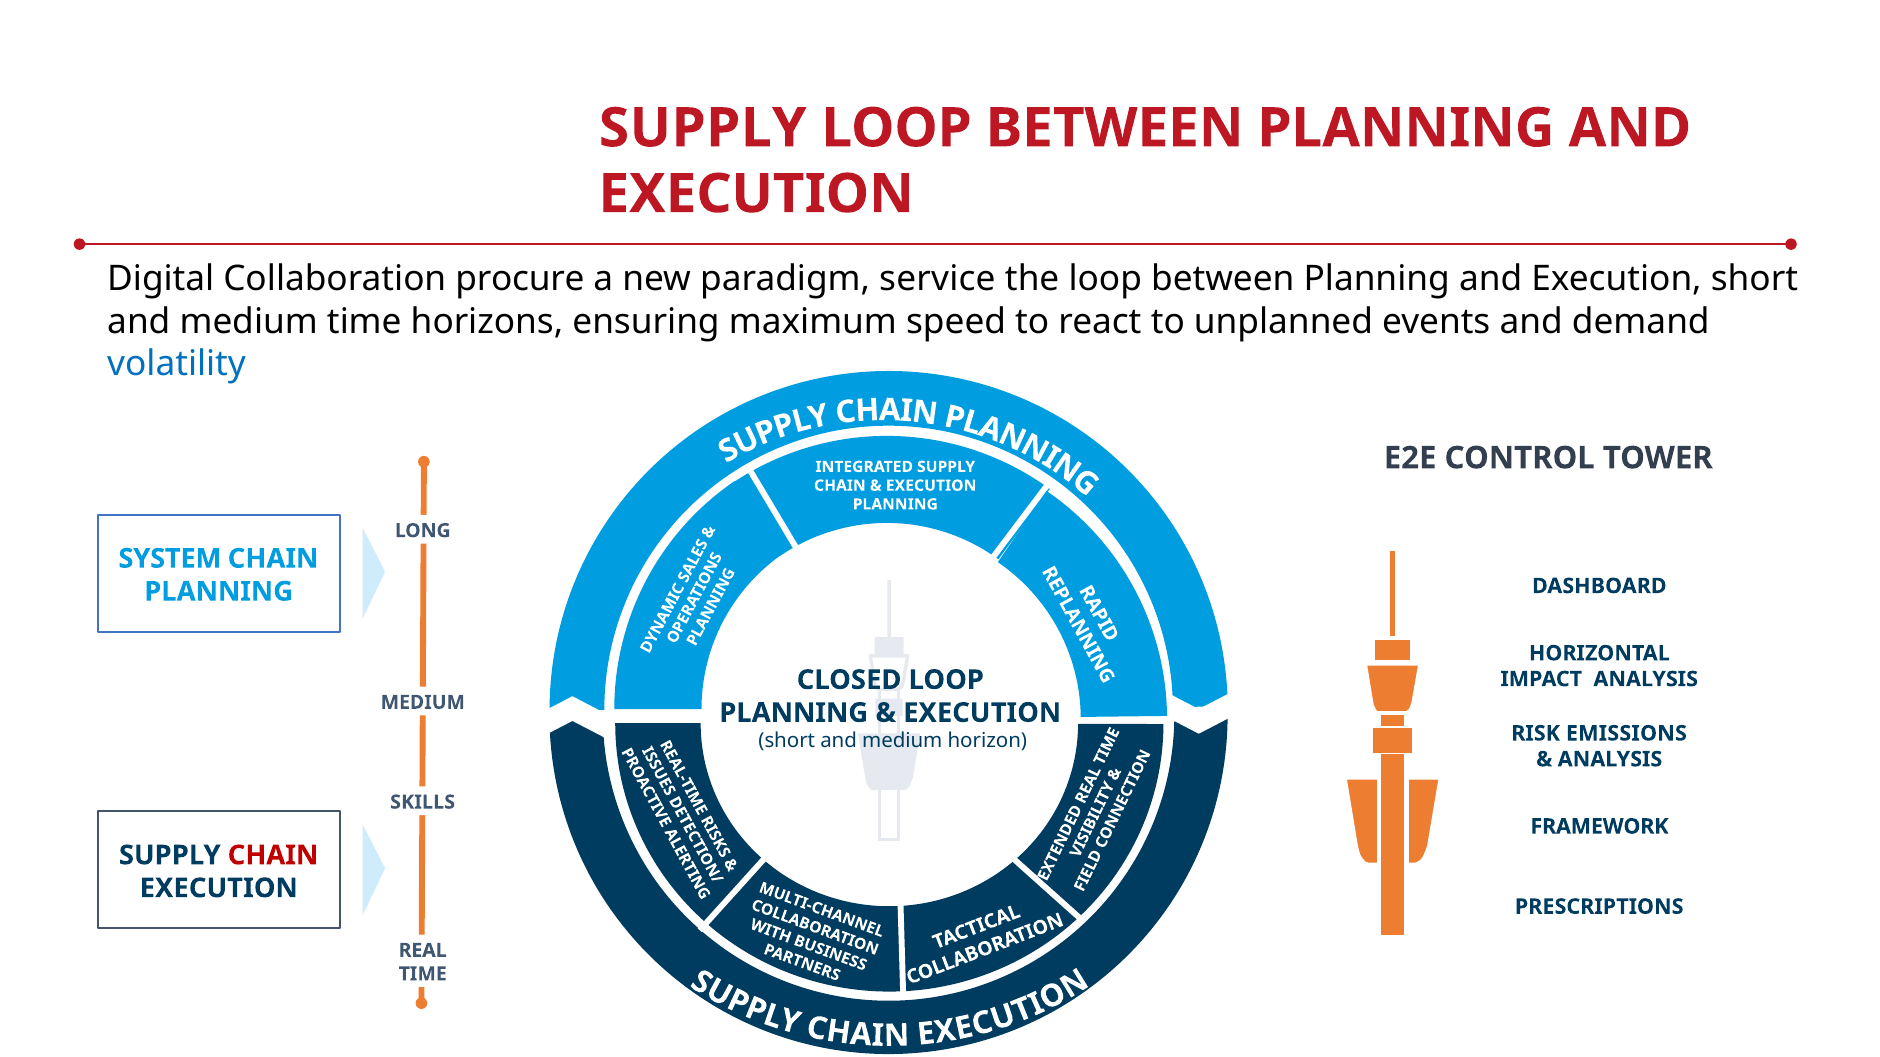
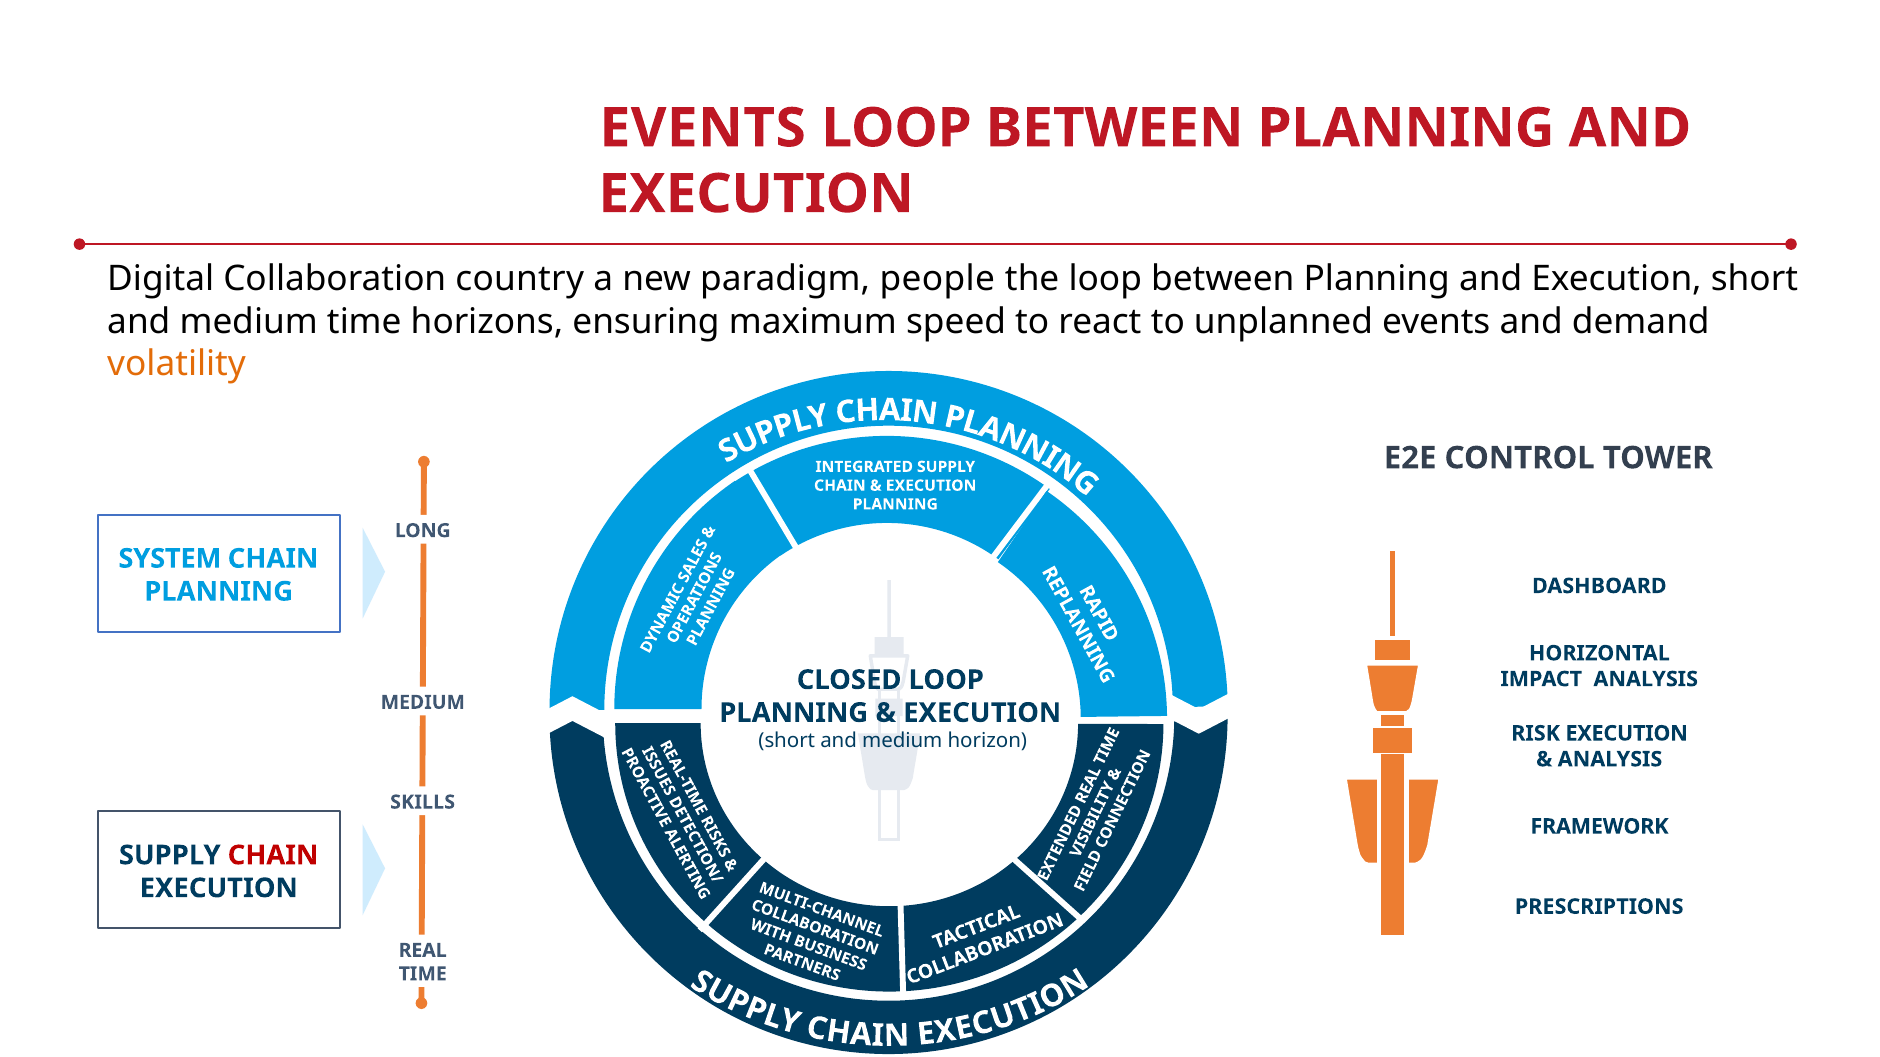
SUPPLY at (703, 128): SUPPLY -> EVENTS
procure: procure -> country
service: service -> people
volatility colour: blue -> orange
RISK EMISSIONS: EMISSIONS -> EXECUTION
